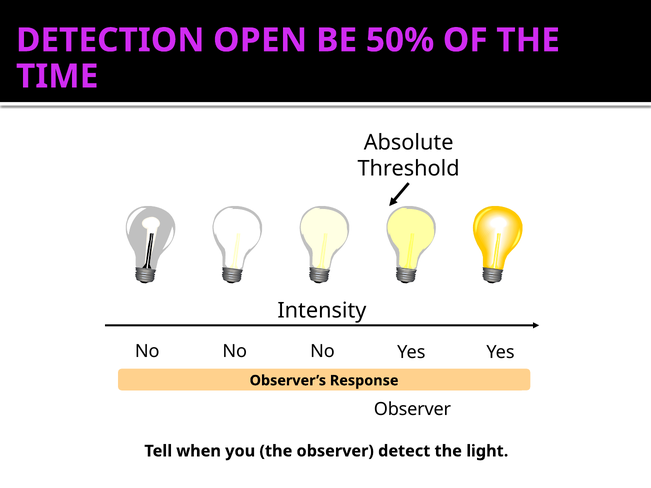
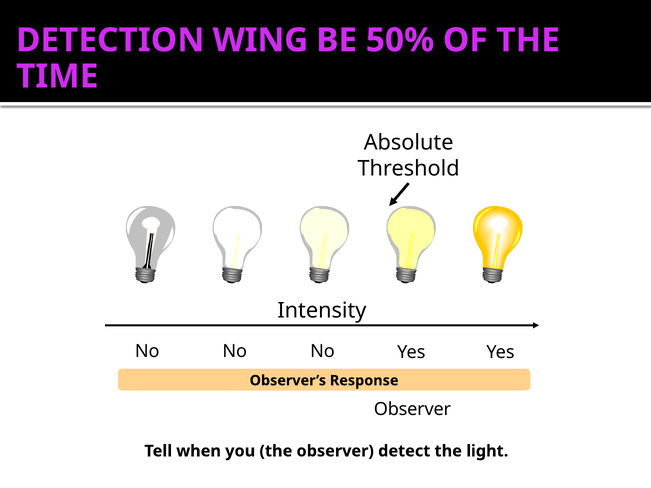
OPEN: OPEN -> WING
